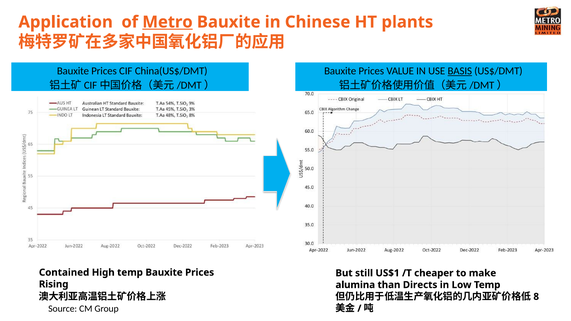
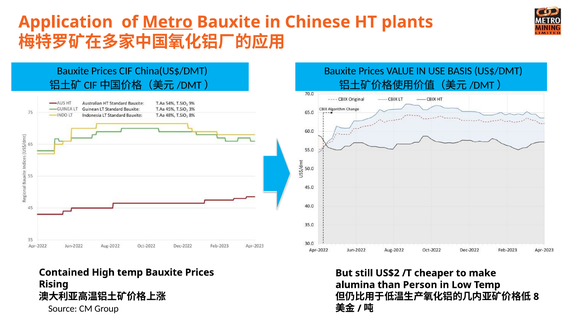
BASIS underline: present -> none
US$1: US$1 -> US$2
Directs: Directs -> Person
